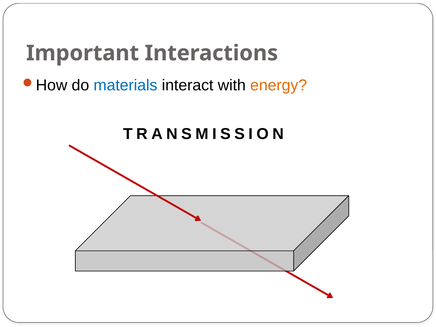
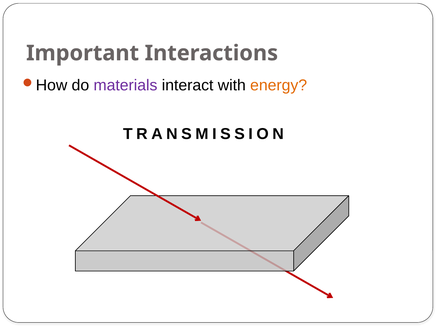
materials colour: blue -> purple
